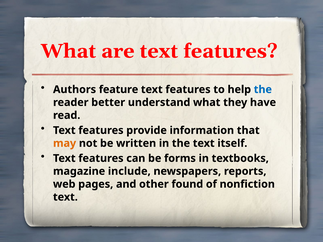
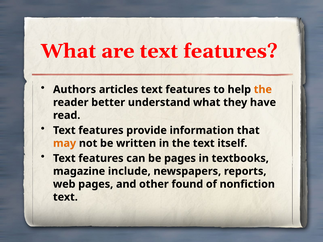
feature: feature -> articles
the at (263, 90) colour: blue -> orange
be forms: forms -> pages
